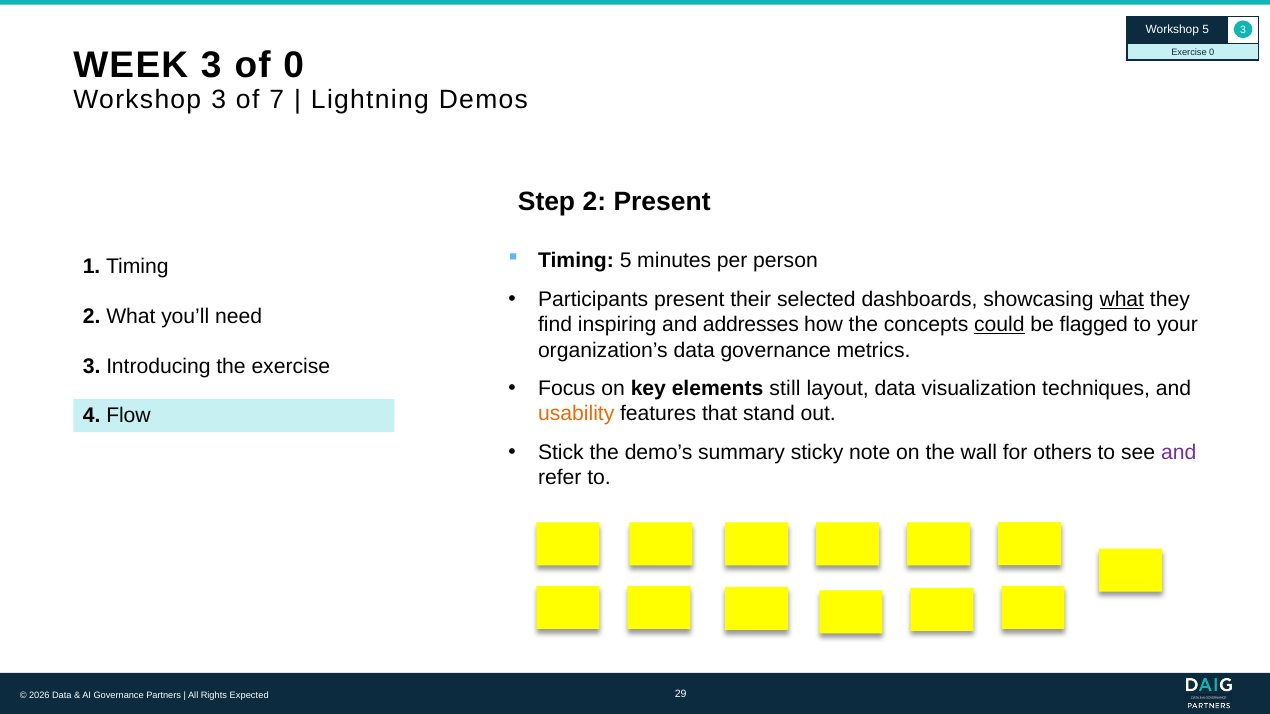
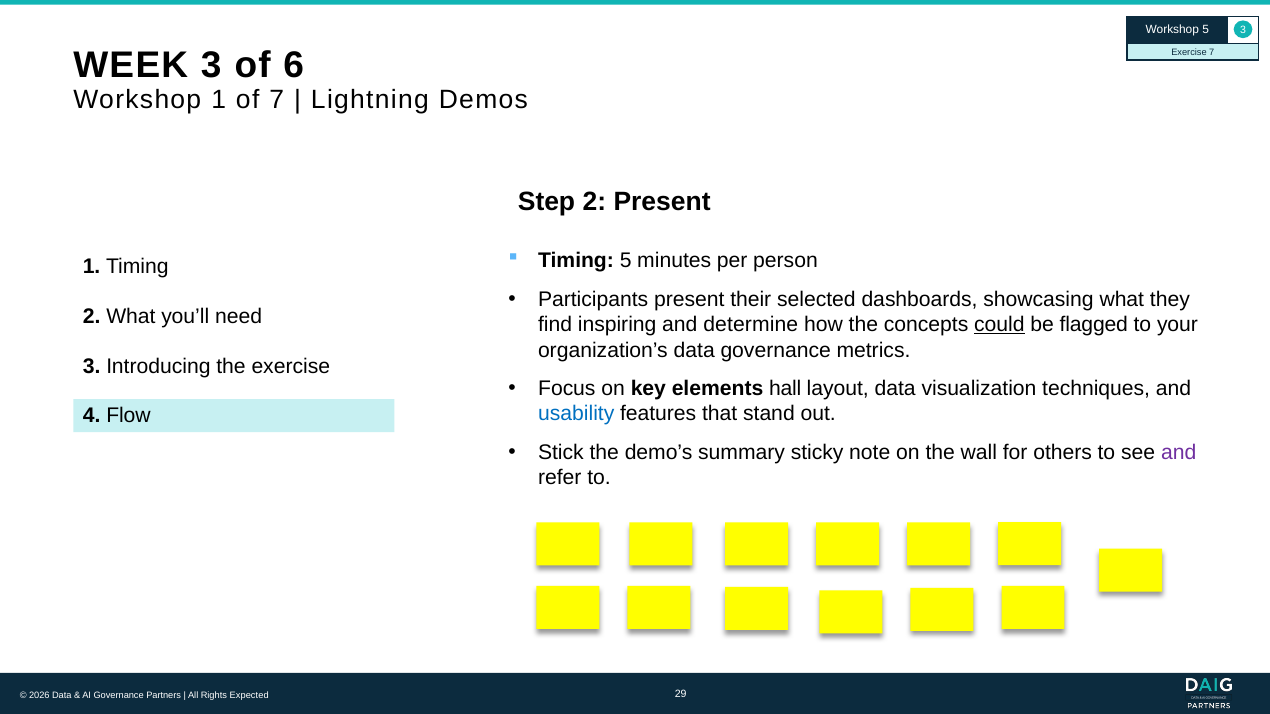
Exercise 0: 0 -> 7
of 0: 0 -> 6
Workshop 3: 3 -> 1
what at (1122, 299) underline: present -> none
addresses: addresses -> determine
still: still -> hall
usability colour: orange -> blue
